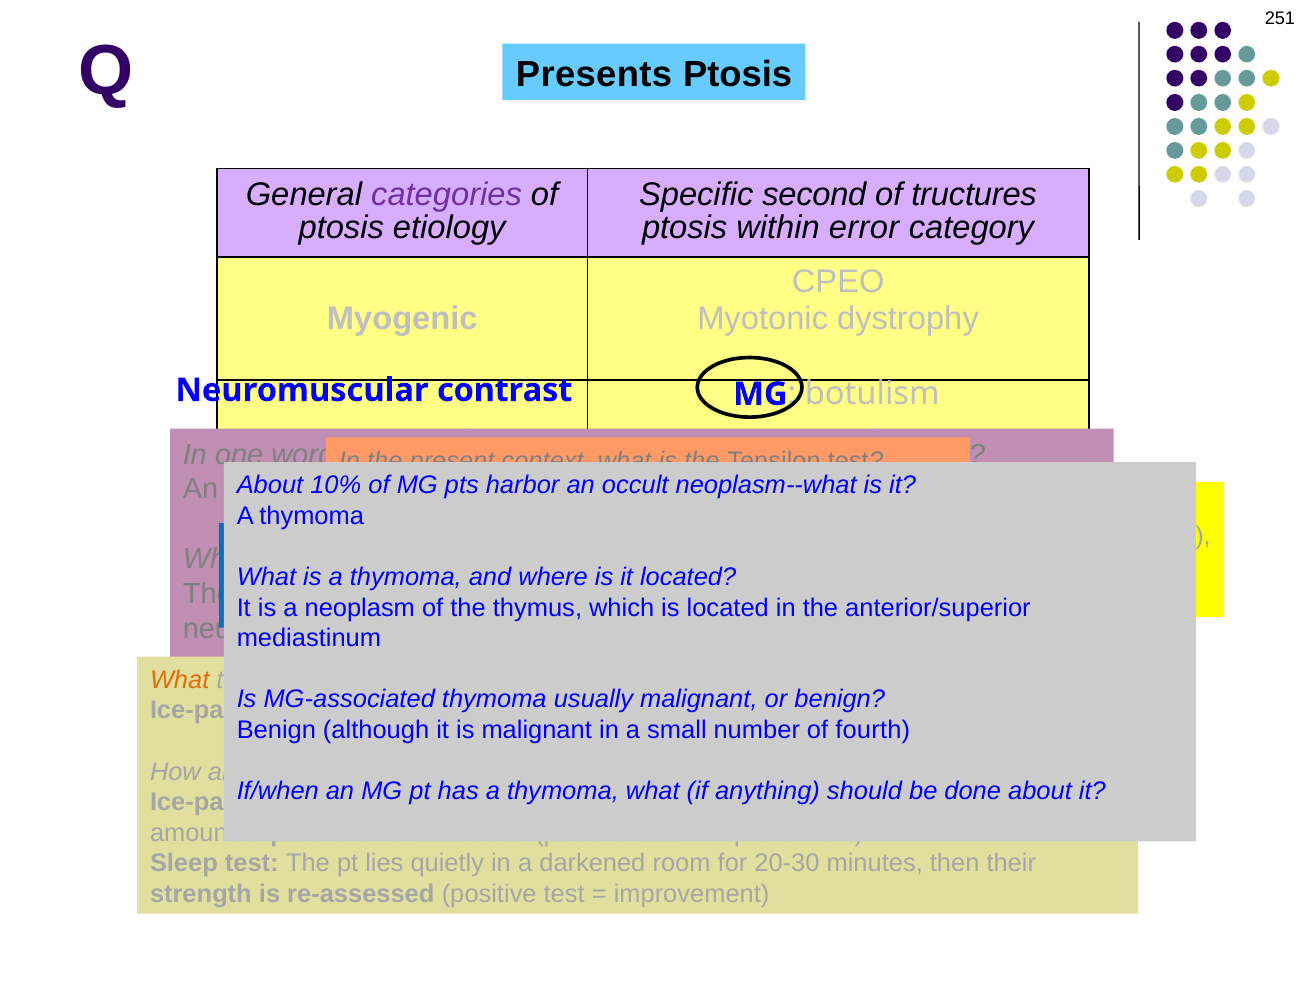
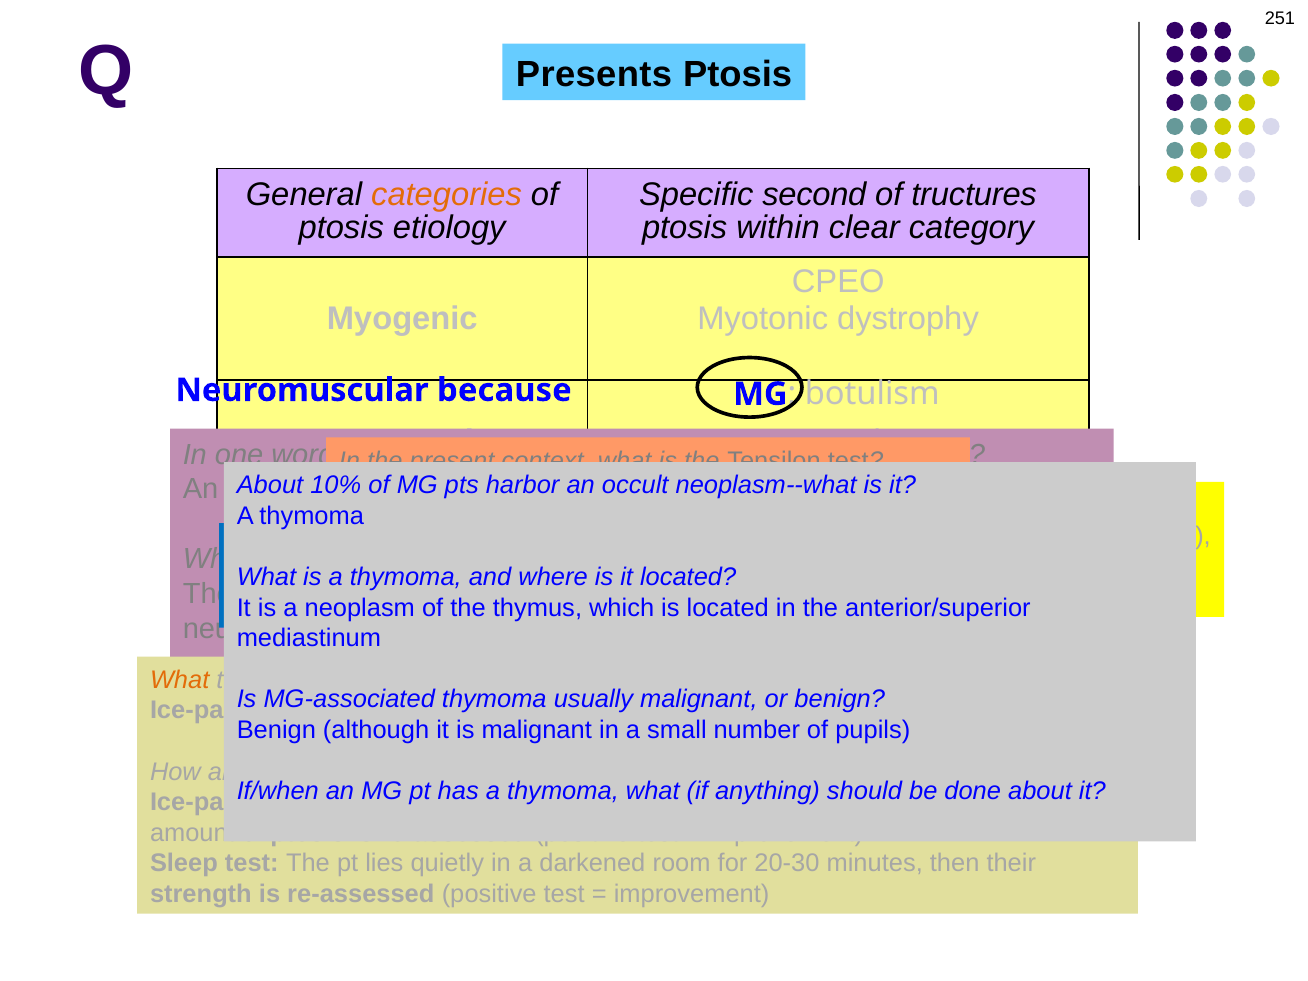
categories colour: purple -> orange
error: error -> clear
Neuromuscular contrast: contrast -> because
fourth: fourth -> pupils
